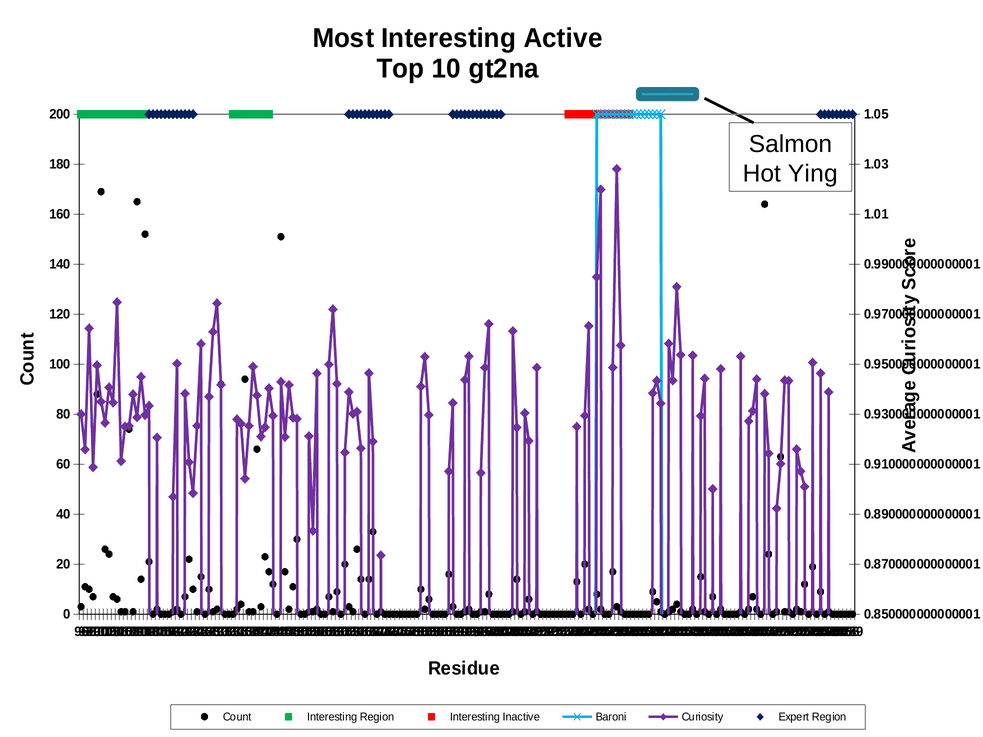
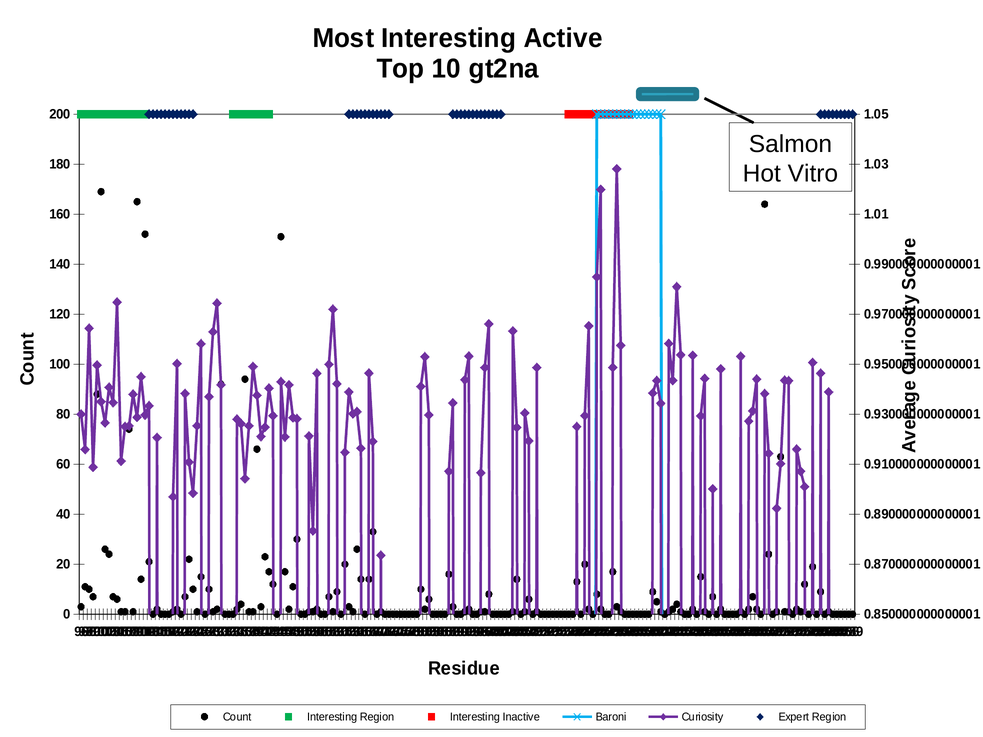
Ying: Ying -> Vitro
